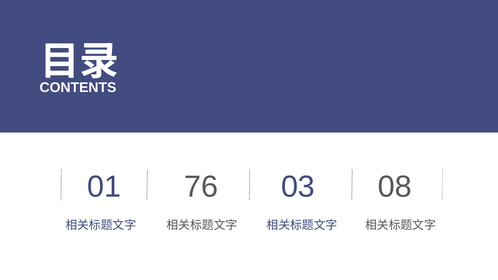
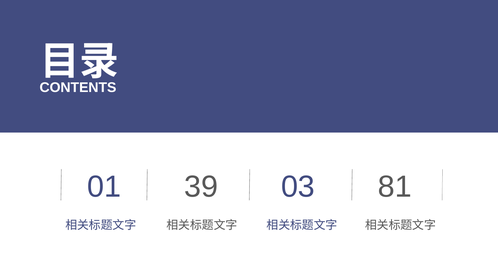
76: 76 -> 39
08: 08 -> 81
